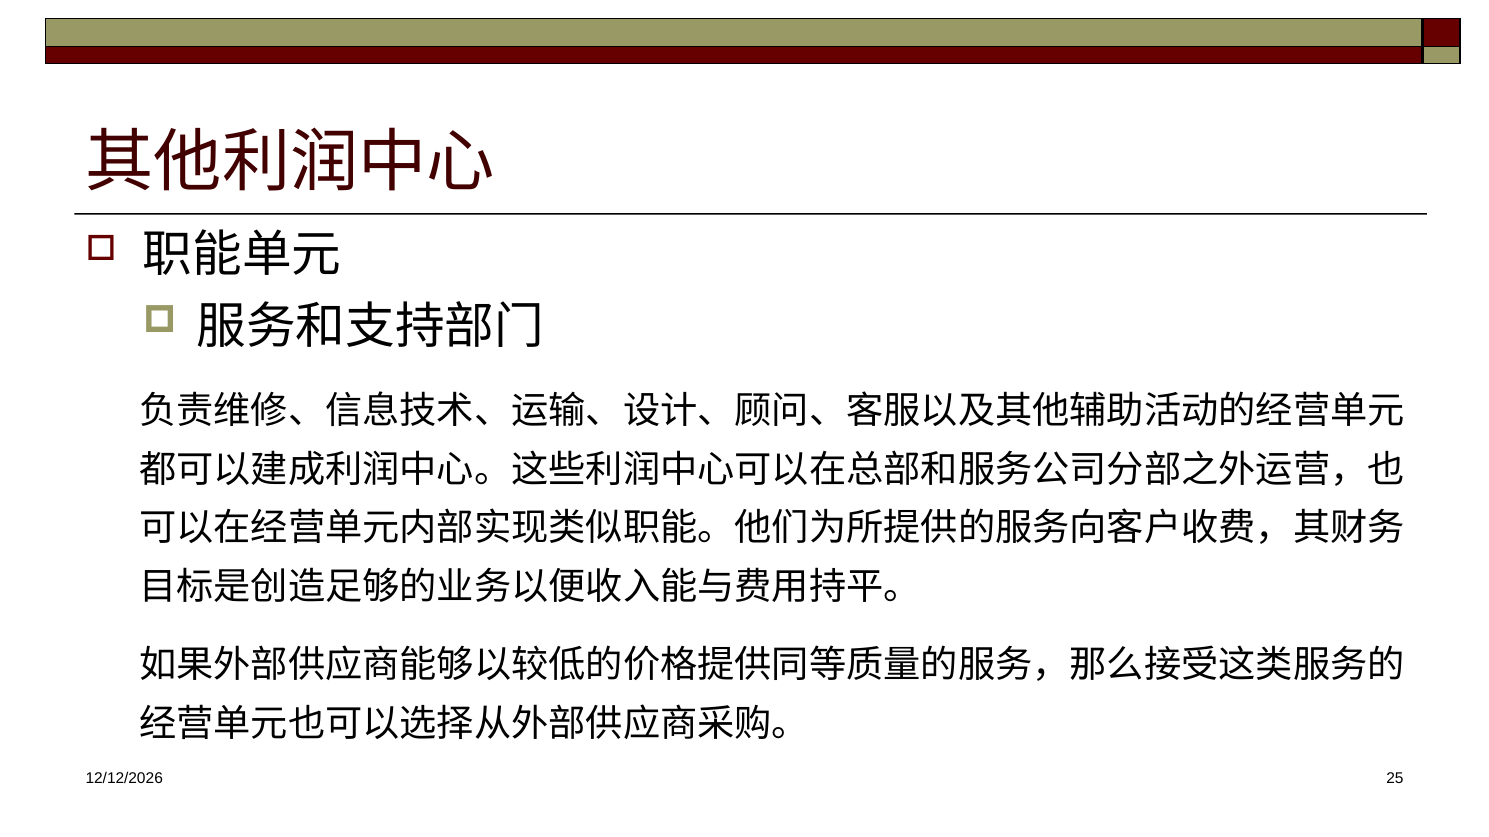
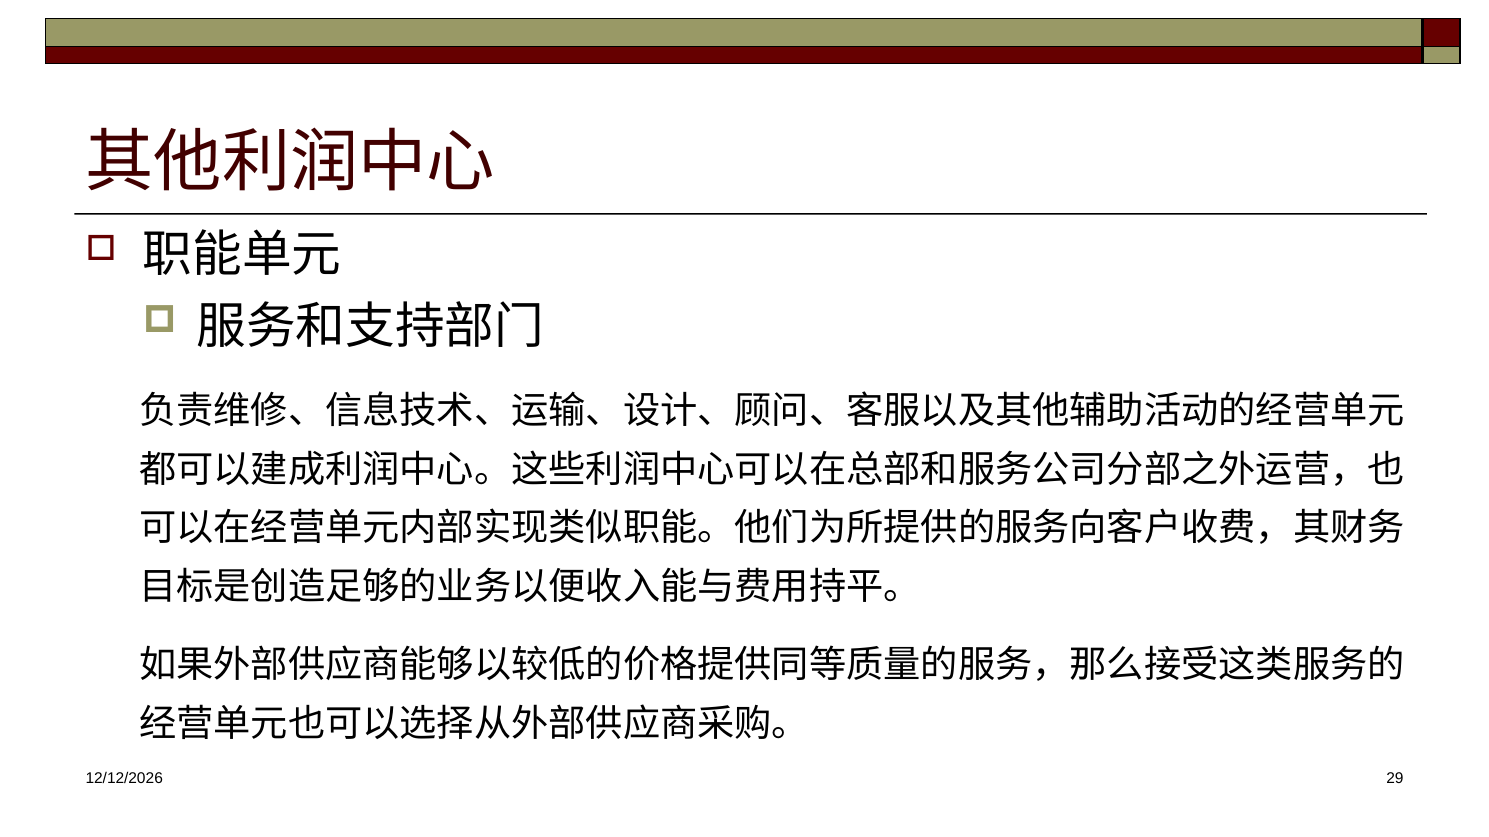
25: 25 -> 29
